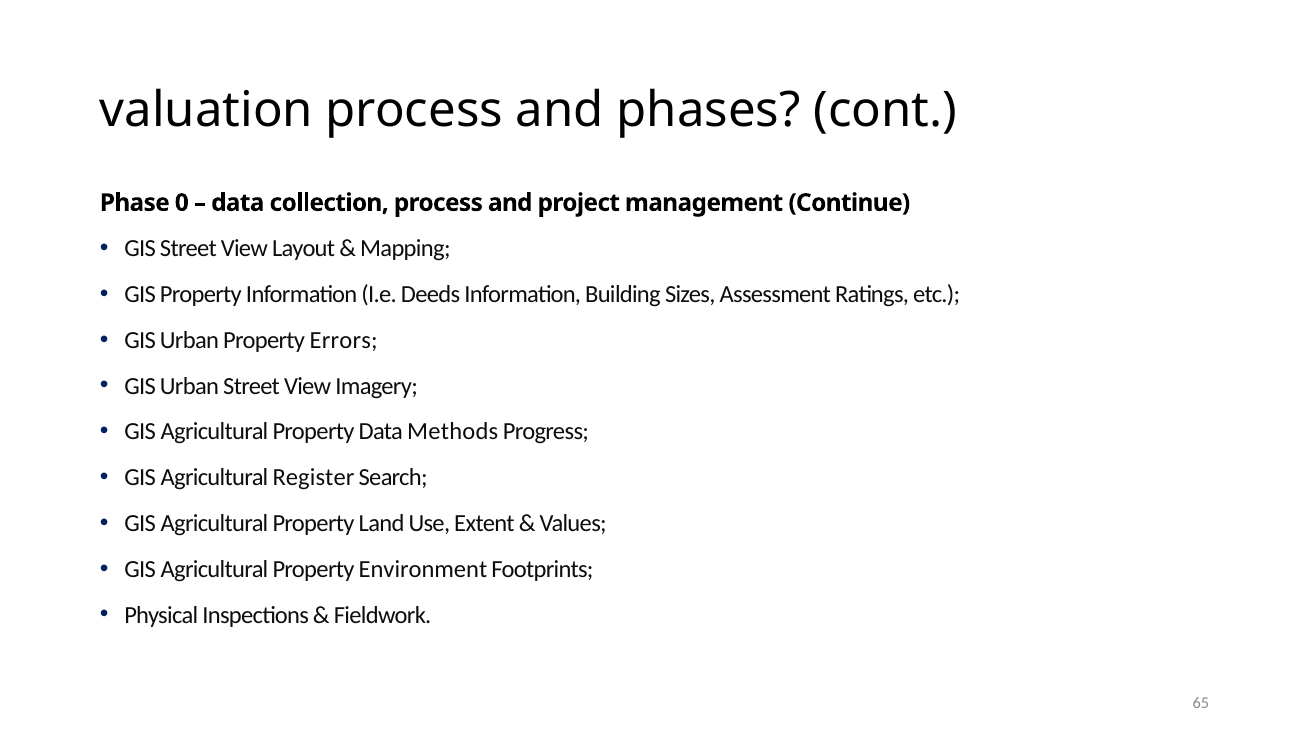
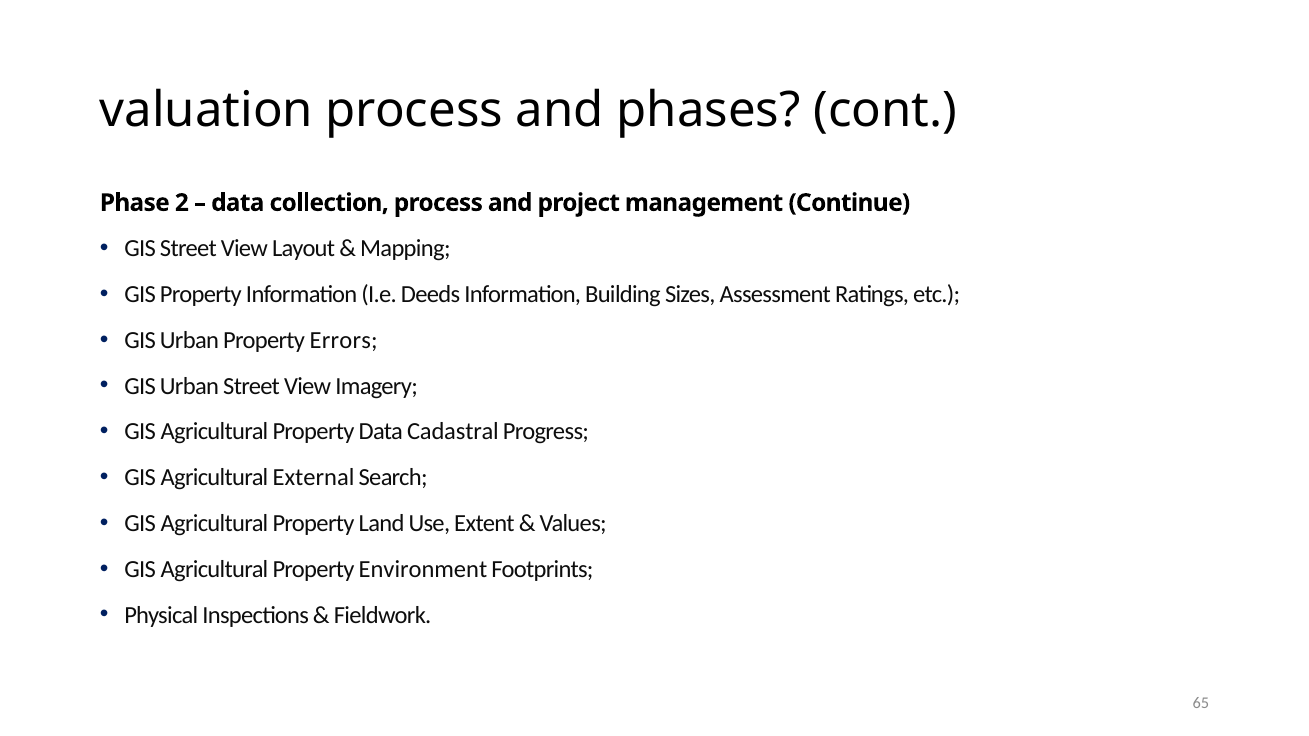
0: 0 -> 2
Methods: Methods -> Cadastral
Register: Register -> External
